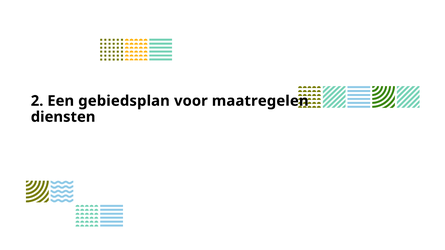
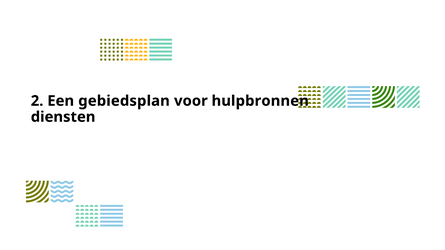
maatregelen: maatregelen -> hulpbronnen
